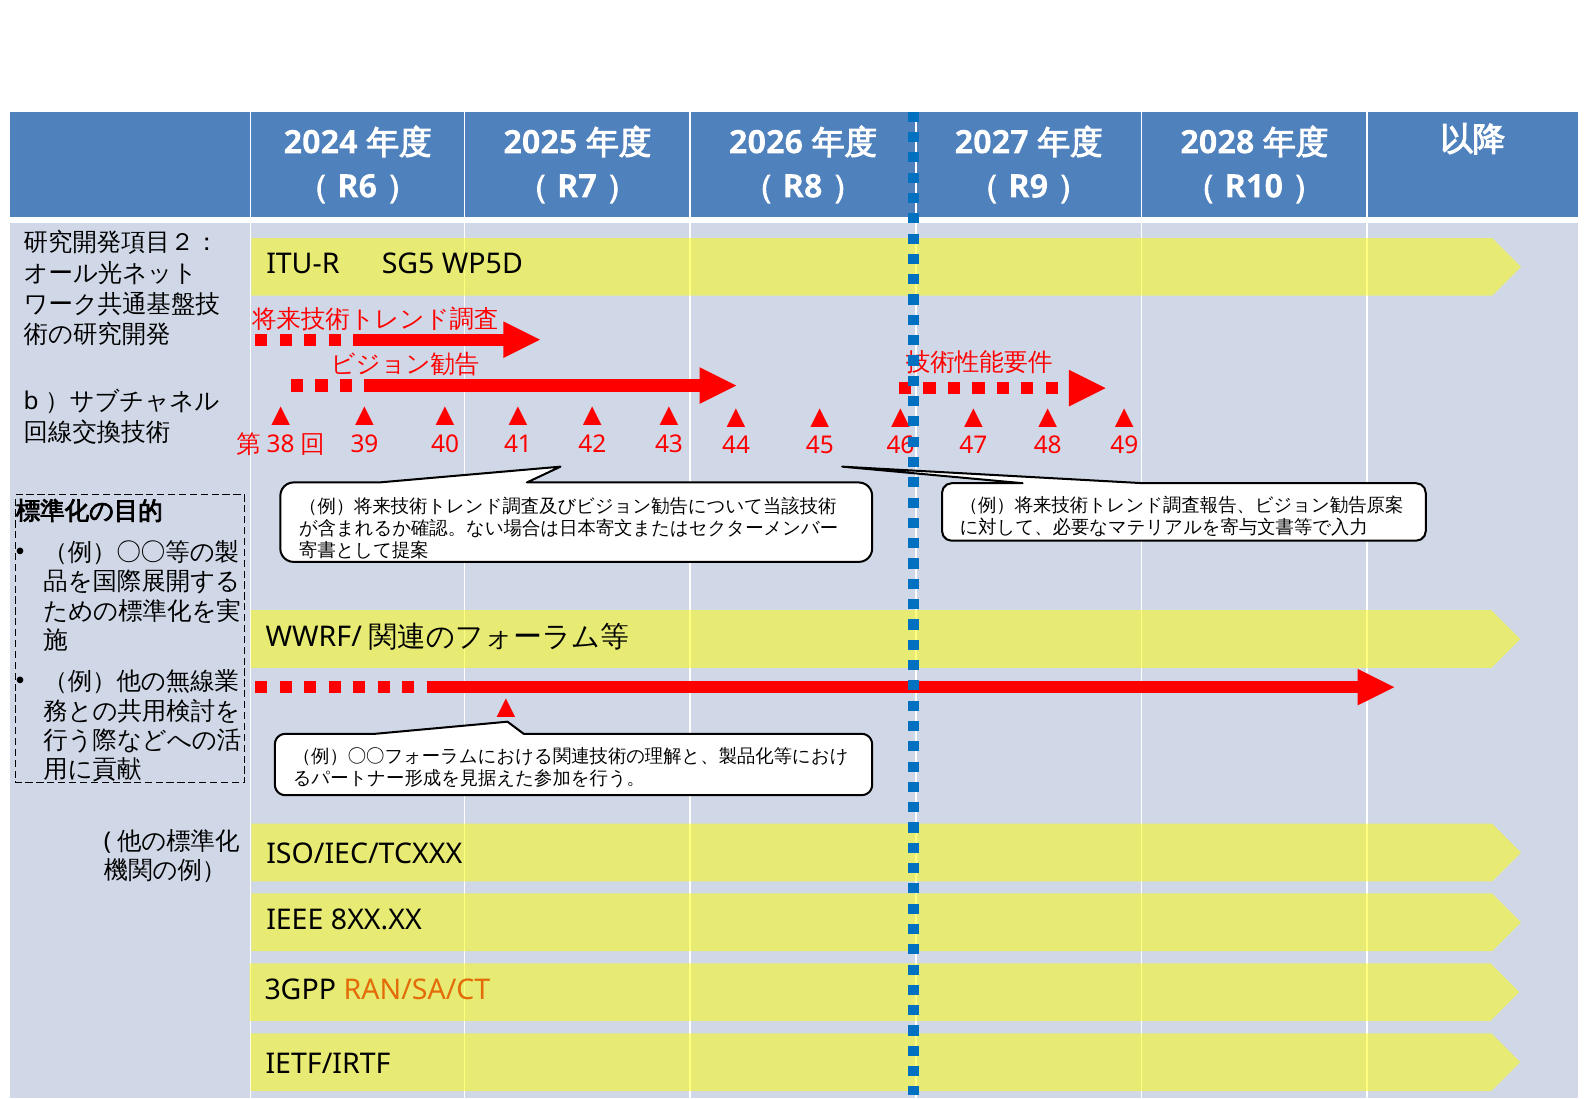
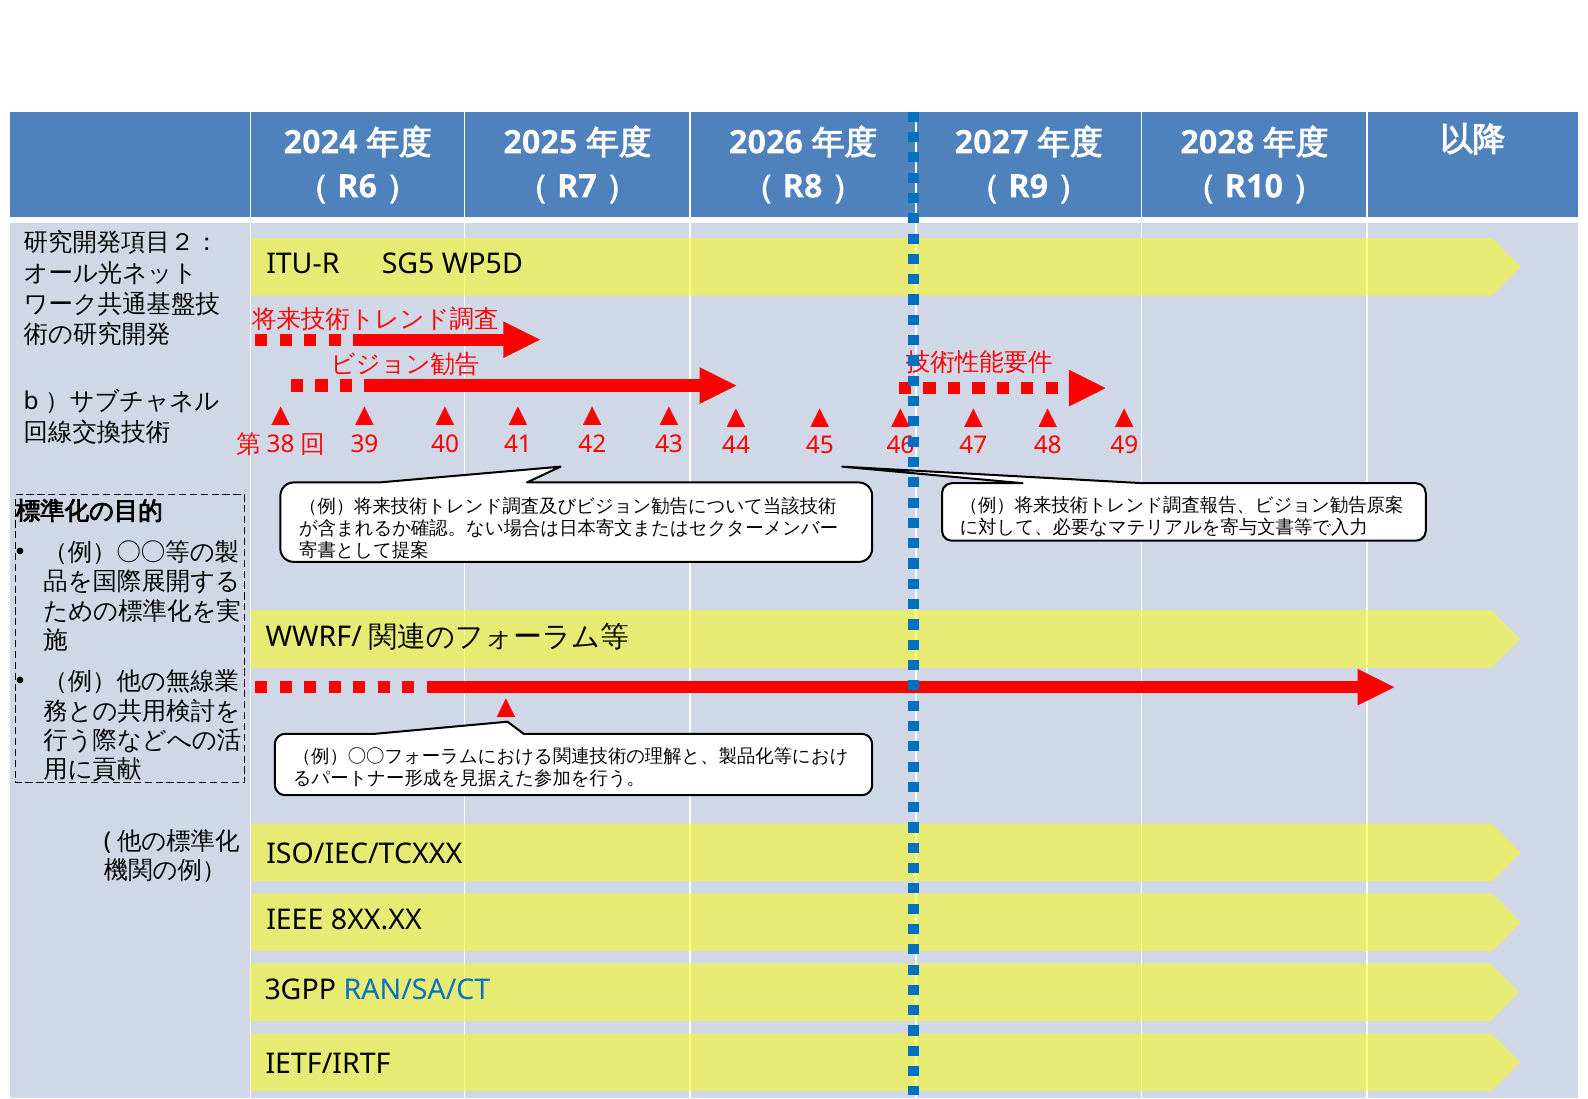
RAN/SA/CT colour: orange -> blue
